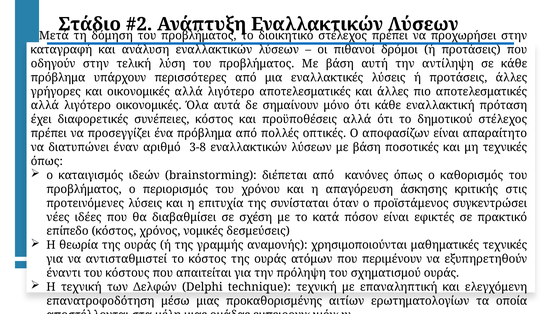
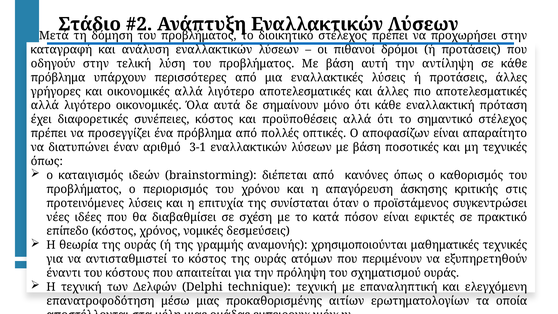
δημοτικού: δημοτικού -> σημαντικό
3-8: 3-8 -> 3-1
